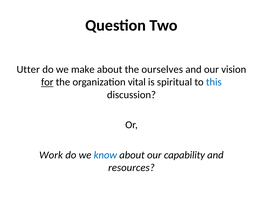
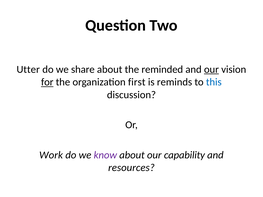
make: make -> share
ourselves: ourselves -> reminded
our at (211, 69) underline: none -> present
vital: vital -> first
spiritual: spiritual -> reminds
know colour: blue -> purple
